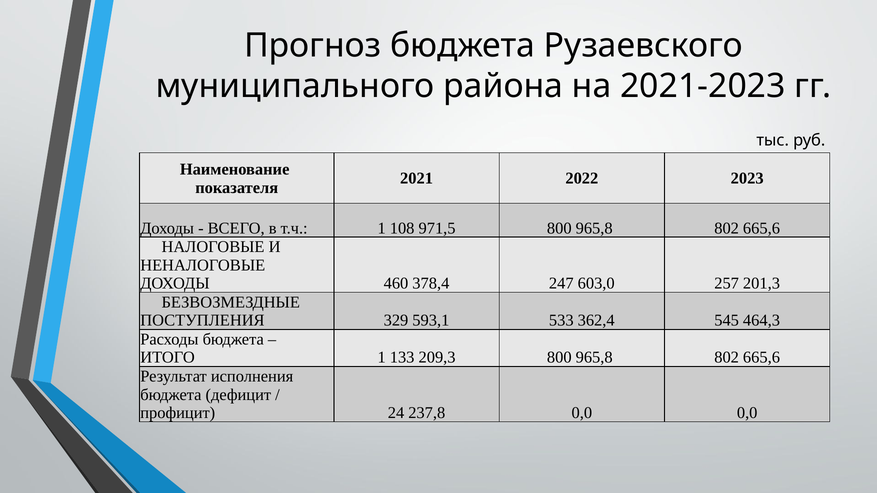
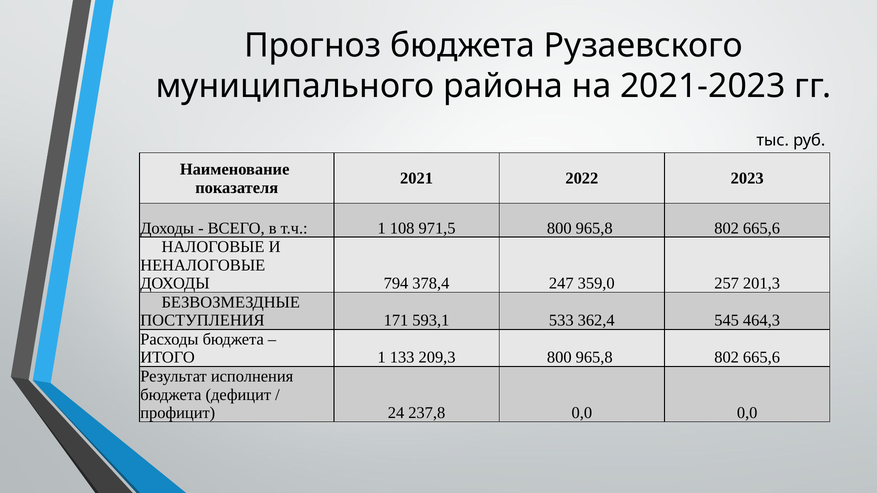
460: 460 -> 794
603,0: 603,0 -> 359,0
329: 329 -> 171
